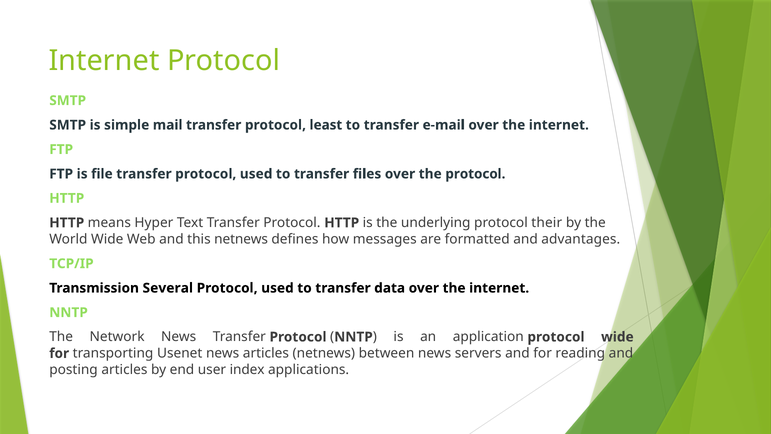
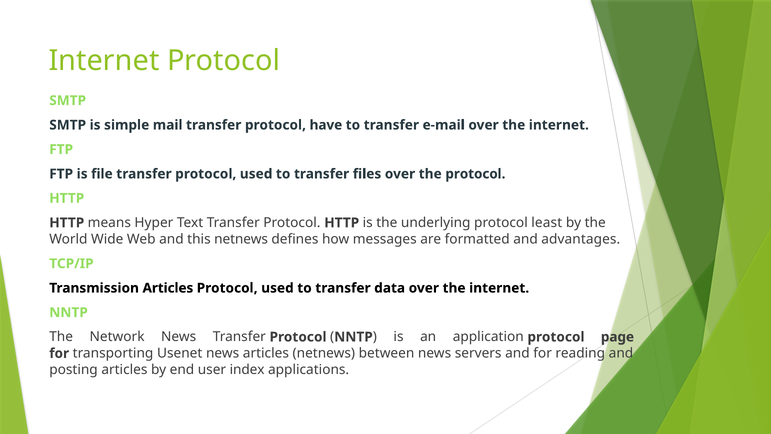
least: least -> have
their: their -> least
Transmission Several: Several -> Articles
protocol wide: wide -> page
